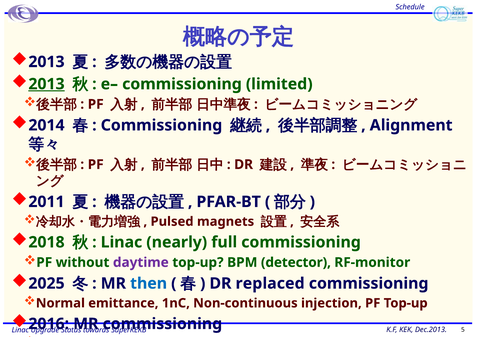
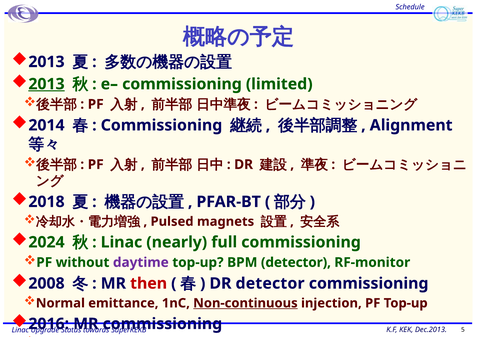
2011: 2011 -> 2018
2018: 2018 -> 2024
2025: 2025 -> 2008
then colour: blue -> red
DR replaced: replaced -> detector
Non-continuous underline: none -> present
